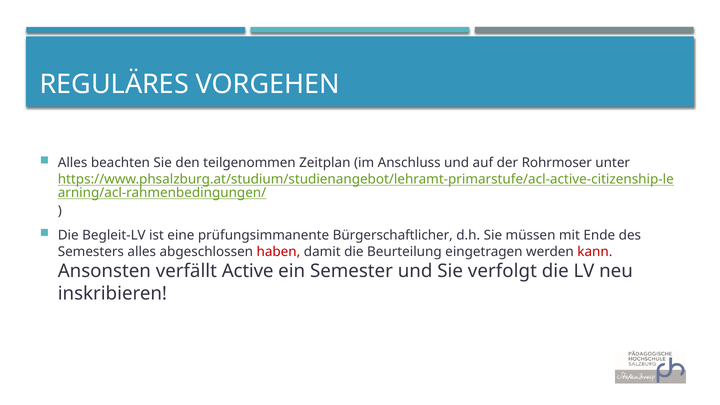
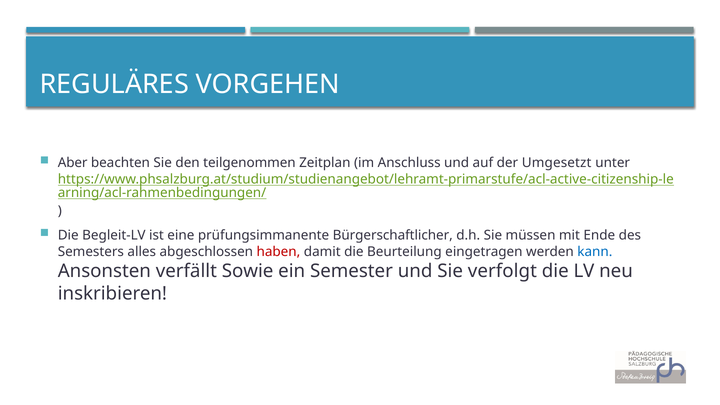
Alles at (73, 163): Alles -> Aber
Rohrmoser: Rohrmoser -> Umgesetzt
kann colour: red -> blue
Active: Active -> Sowie
